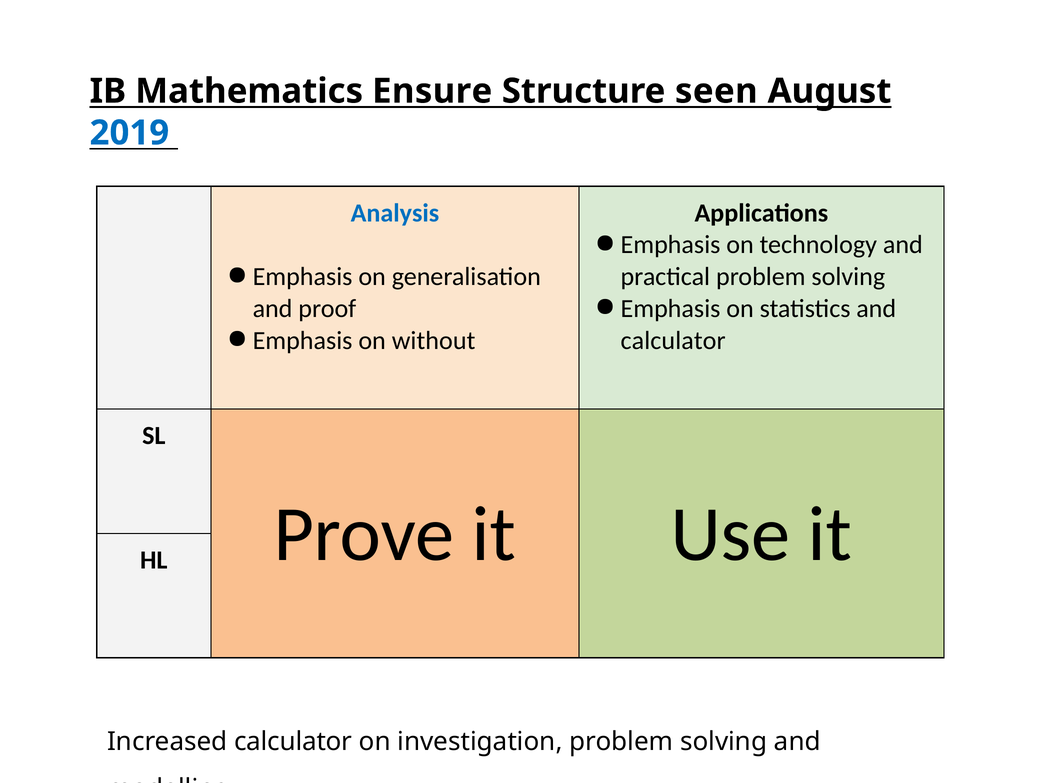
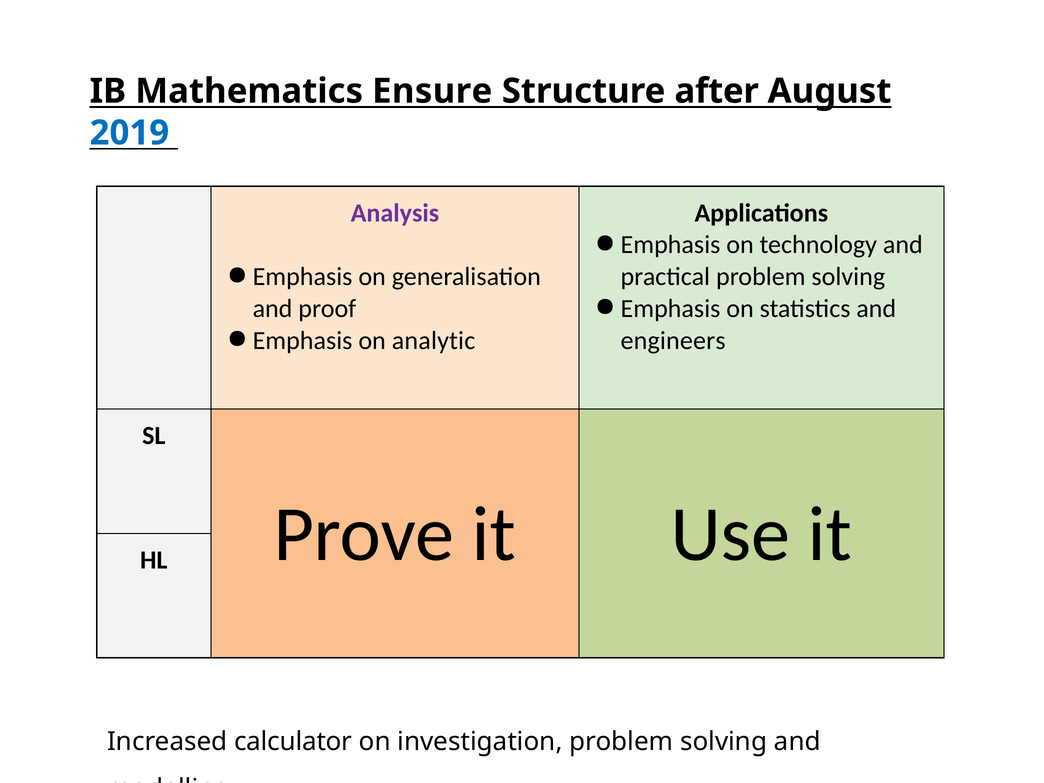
seen: seen -> after
Analysis colour: blue -> purple
without: without -> analytic
calculator at (673, 340): calculator -> engineers
